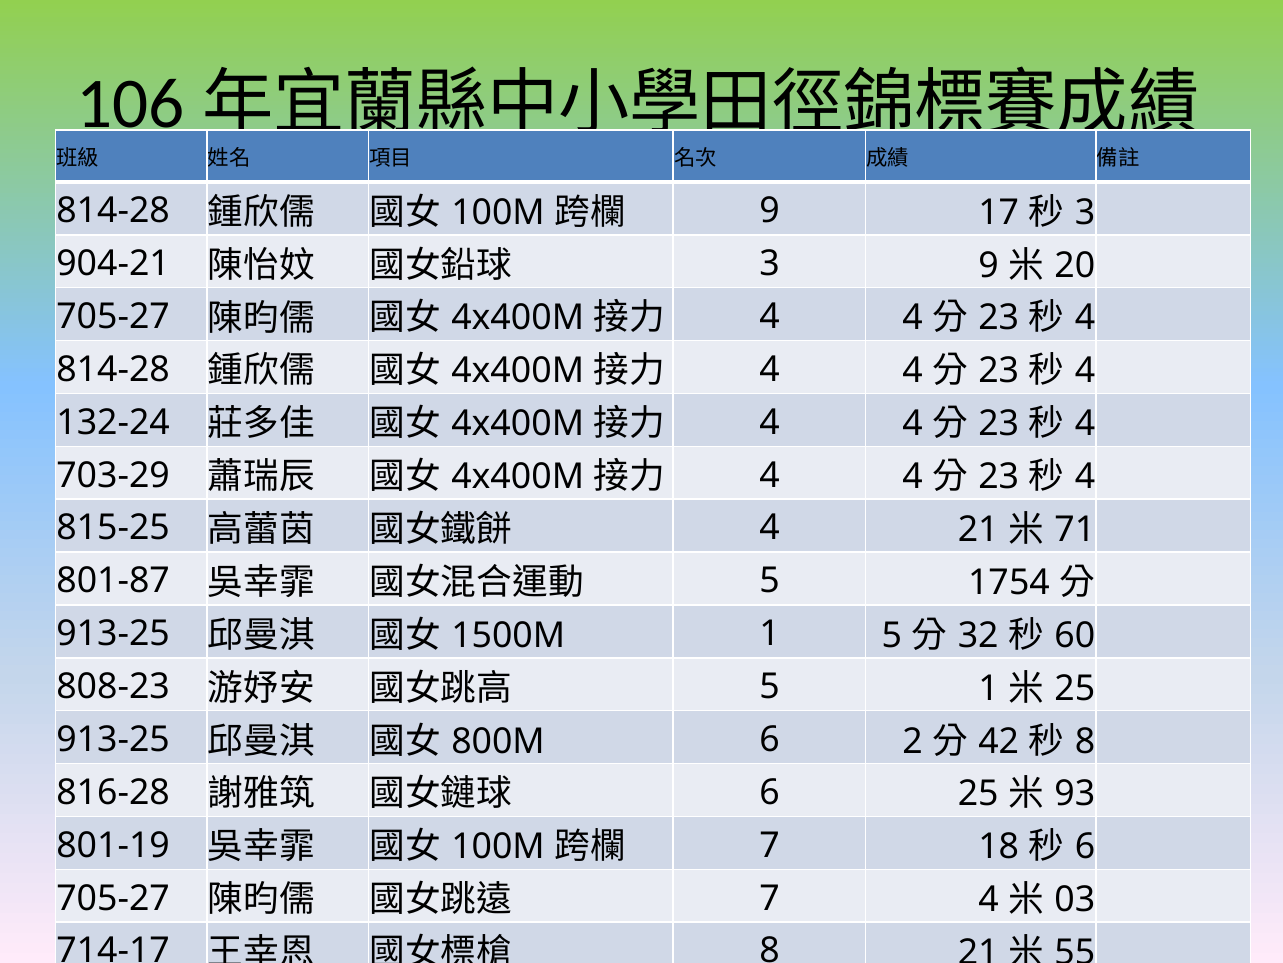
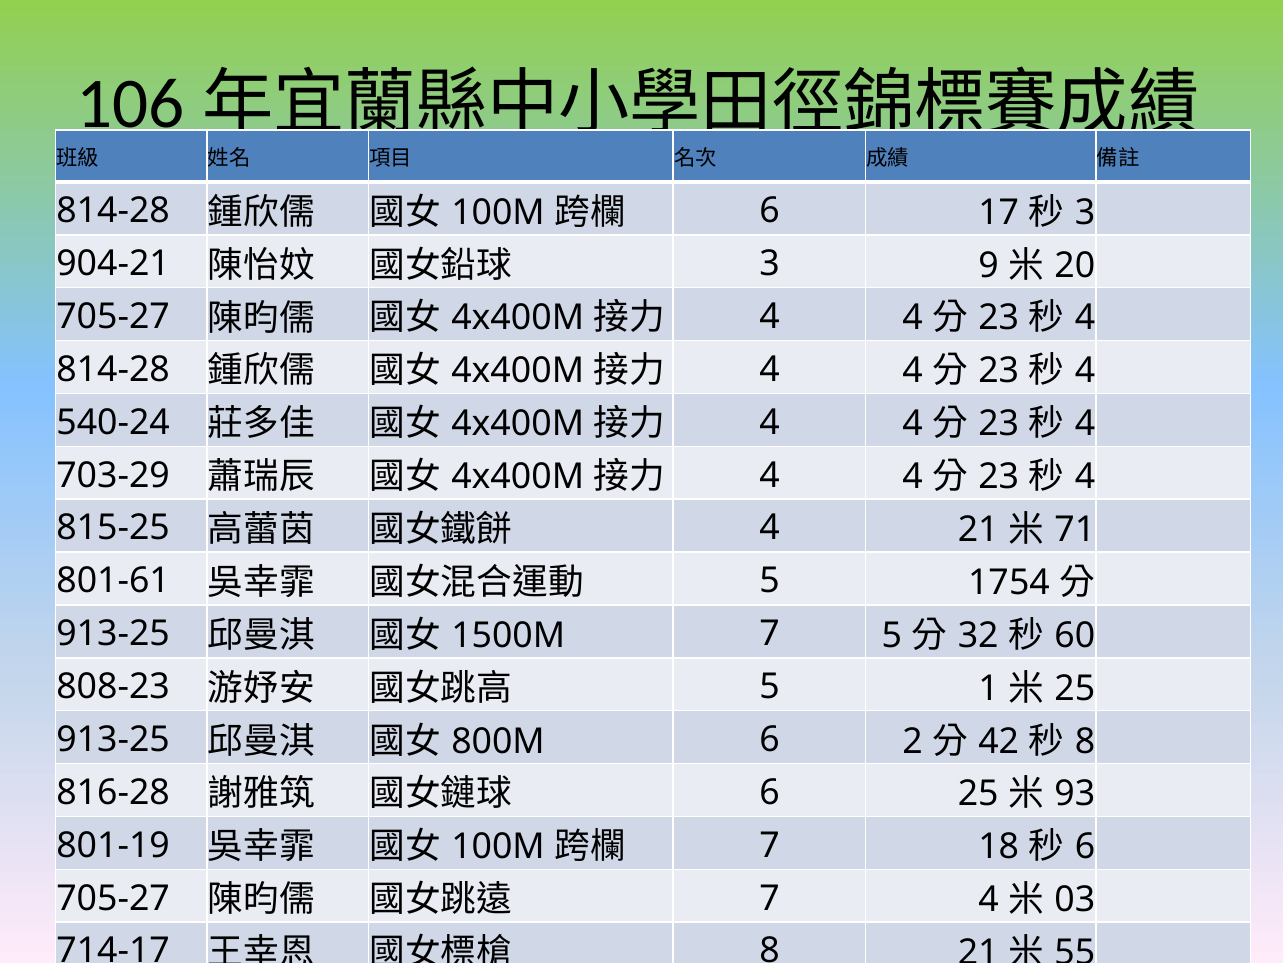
9 at (769, 211): 9 -> 6
132-24: 132-24 -> 540-24
801-87: 801-87 -> 801-61
1 at (769, 633): 1 -> 7
